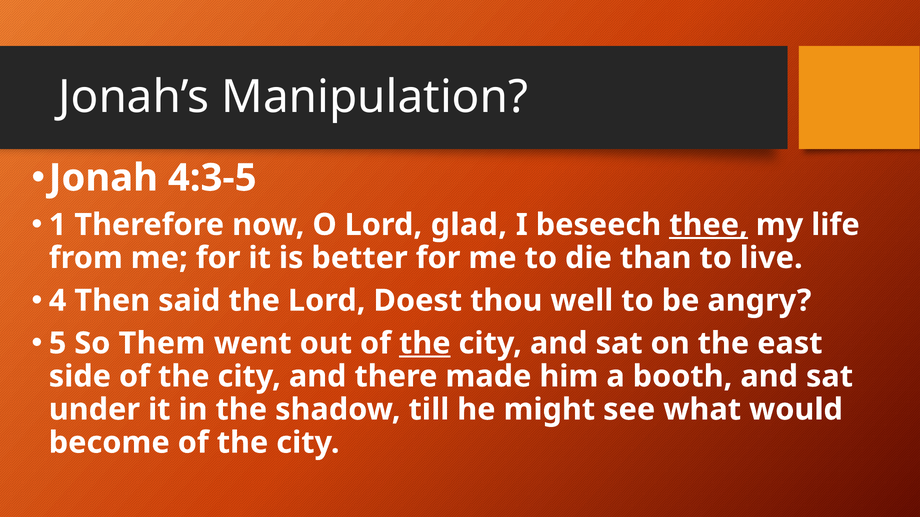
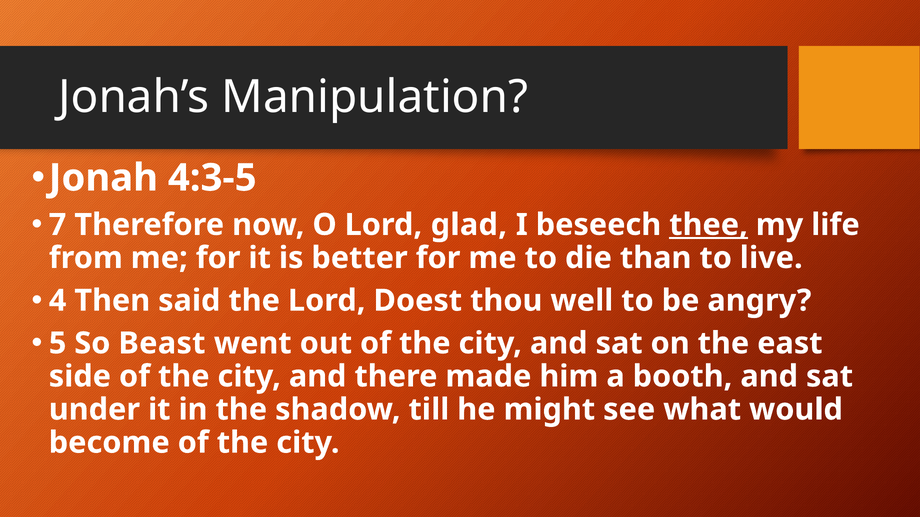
1: 1 -> 7
Them: Them -> Beast
the at (425, 344) underline: present -> none
